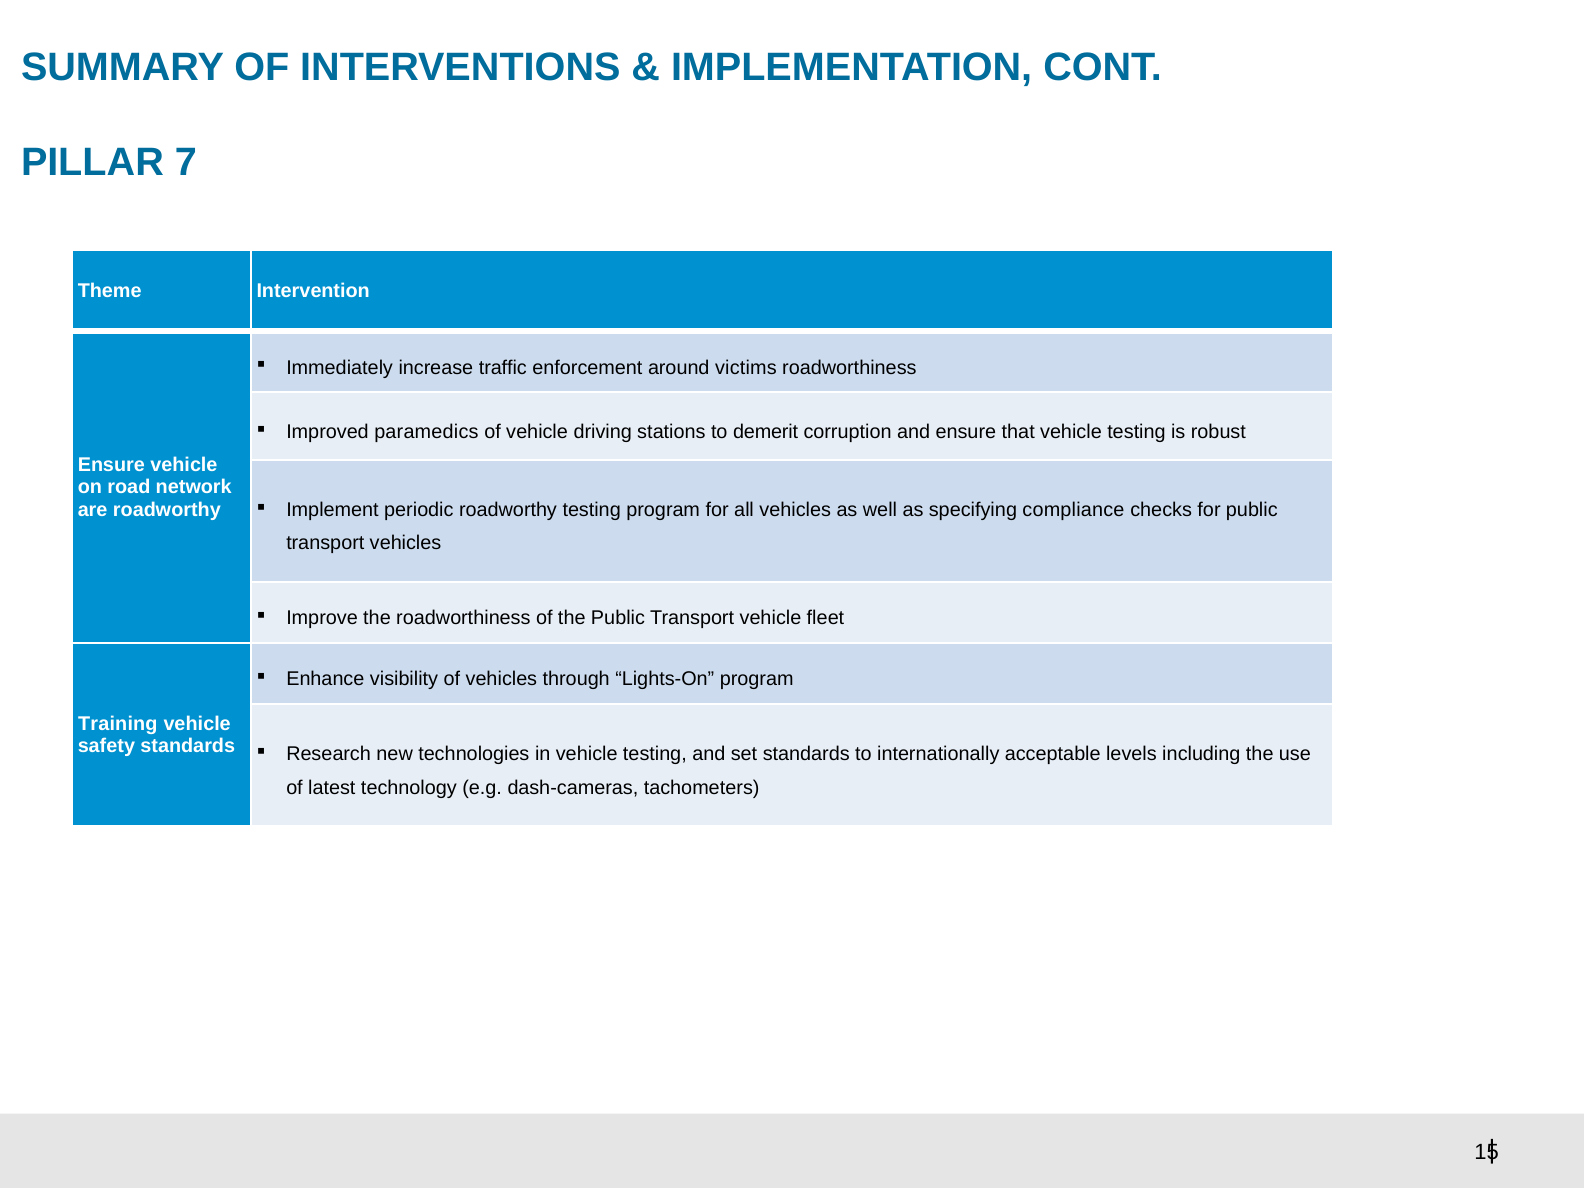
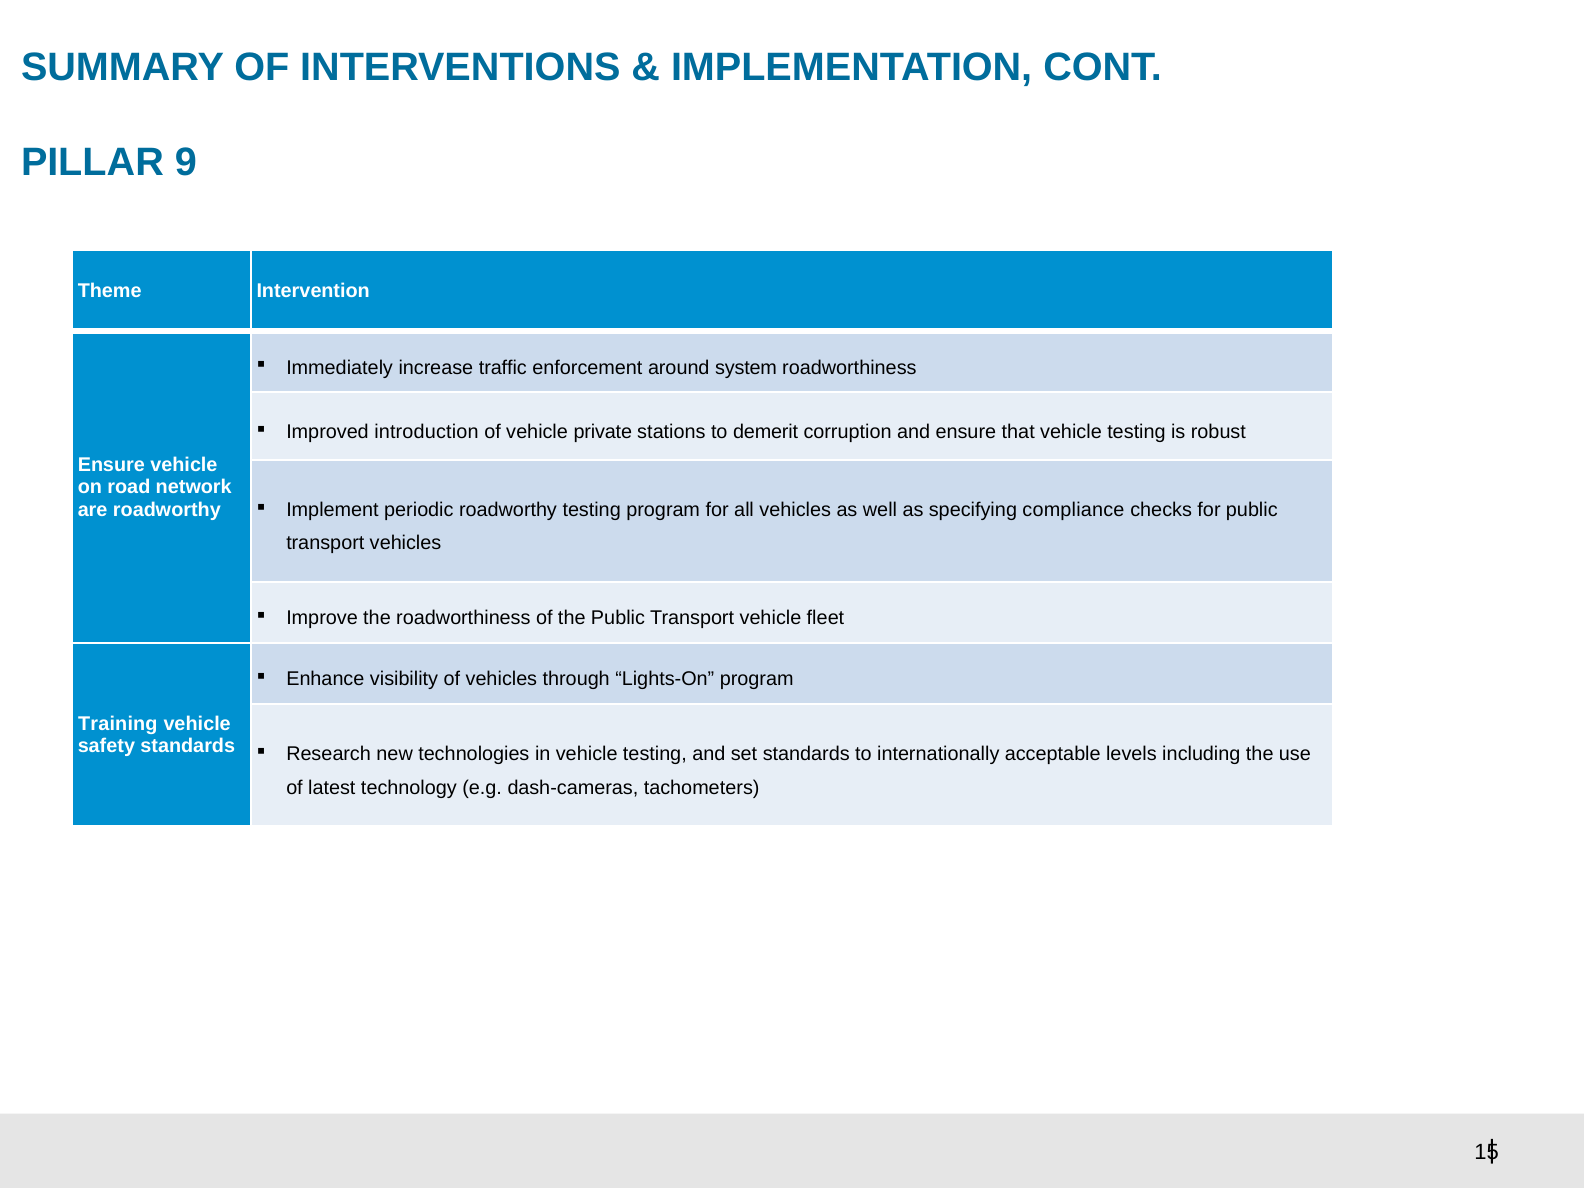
7: 7 -> 9
victims: victims -> system
paramedics: paramedics -> introduction
driving: driving -> private
